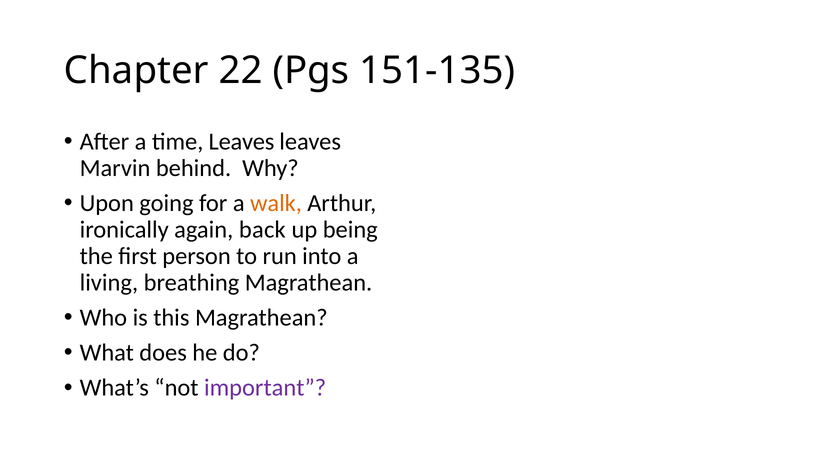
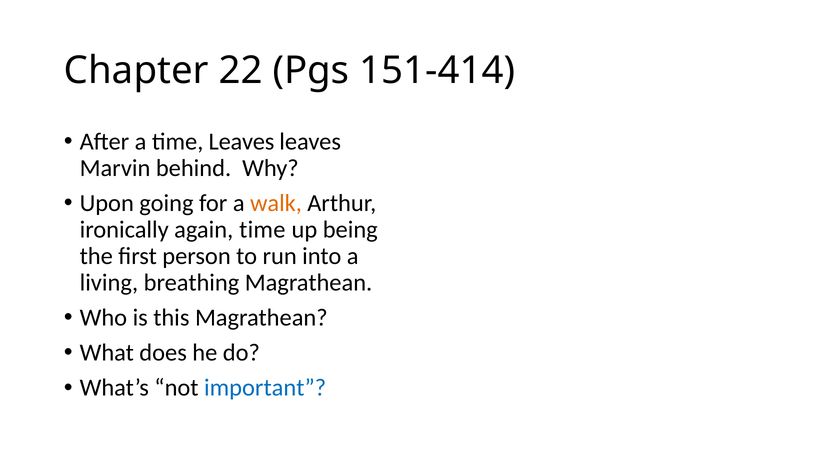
151-135: 151-135 -> 151-414
again back: back -> time
important colour: purple -> blue
